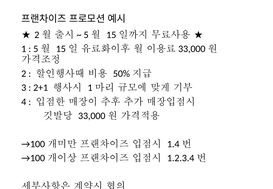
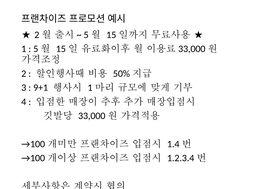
2+1: 2+1 -> 9+1
